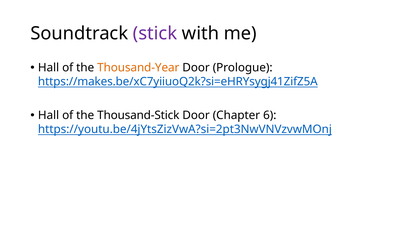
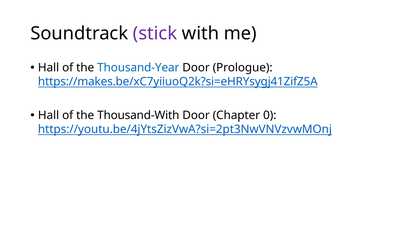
Thousand-Year colour: orange -> blue
Thousand-Stick: Thousand-Stick -> Thousand-With
6: 6 -> 0
